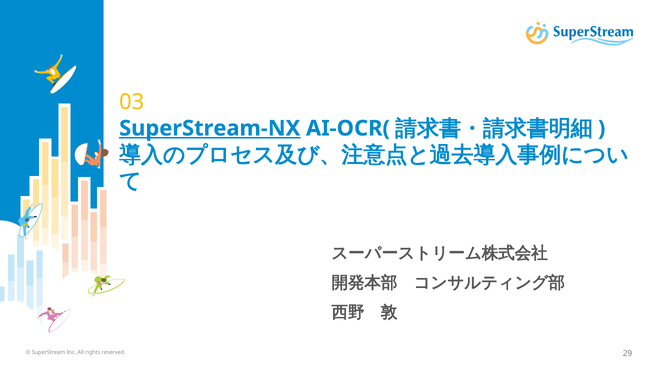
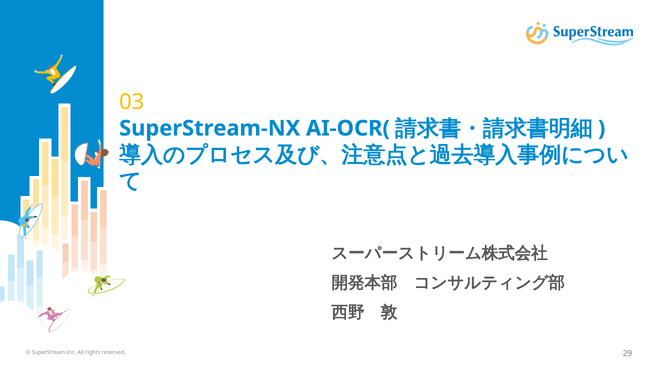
SuperStream-NX underline: present -> none
